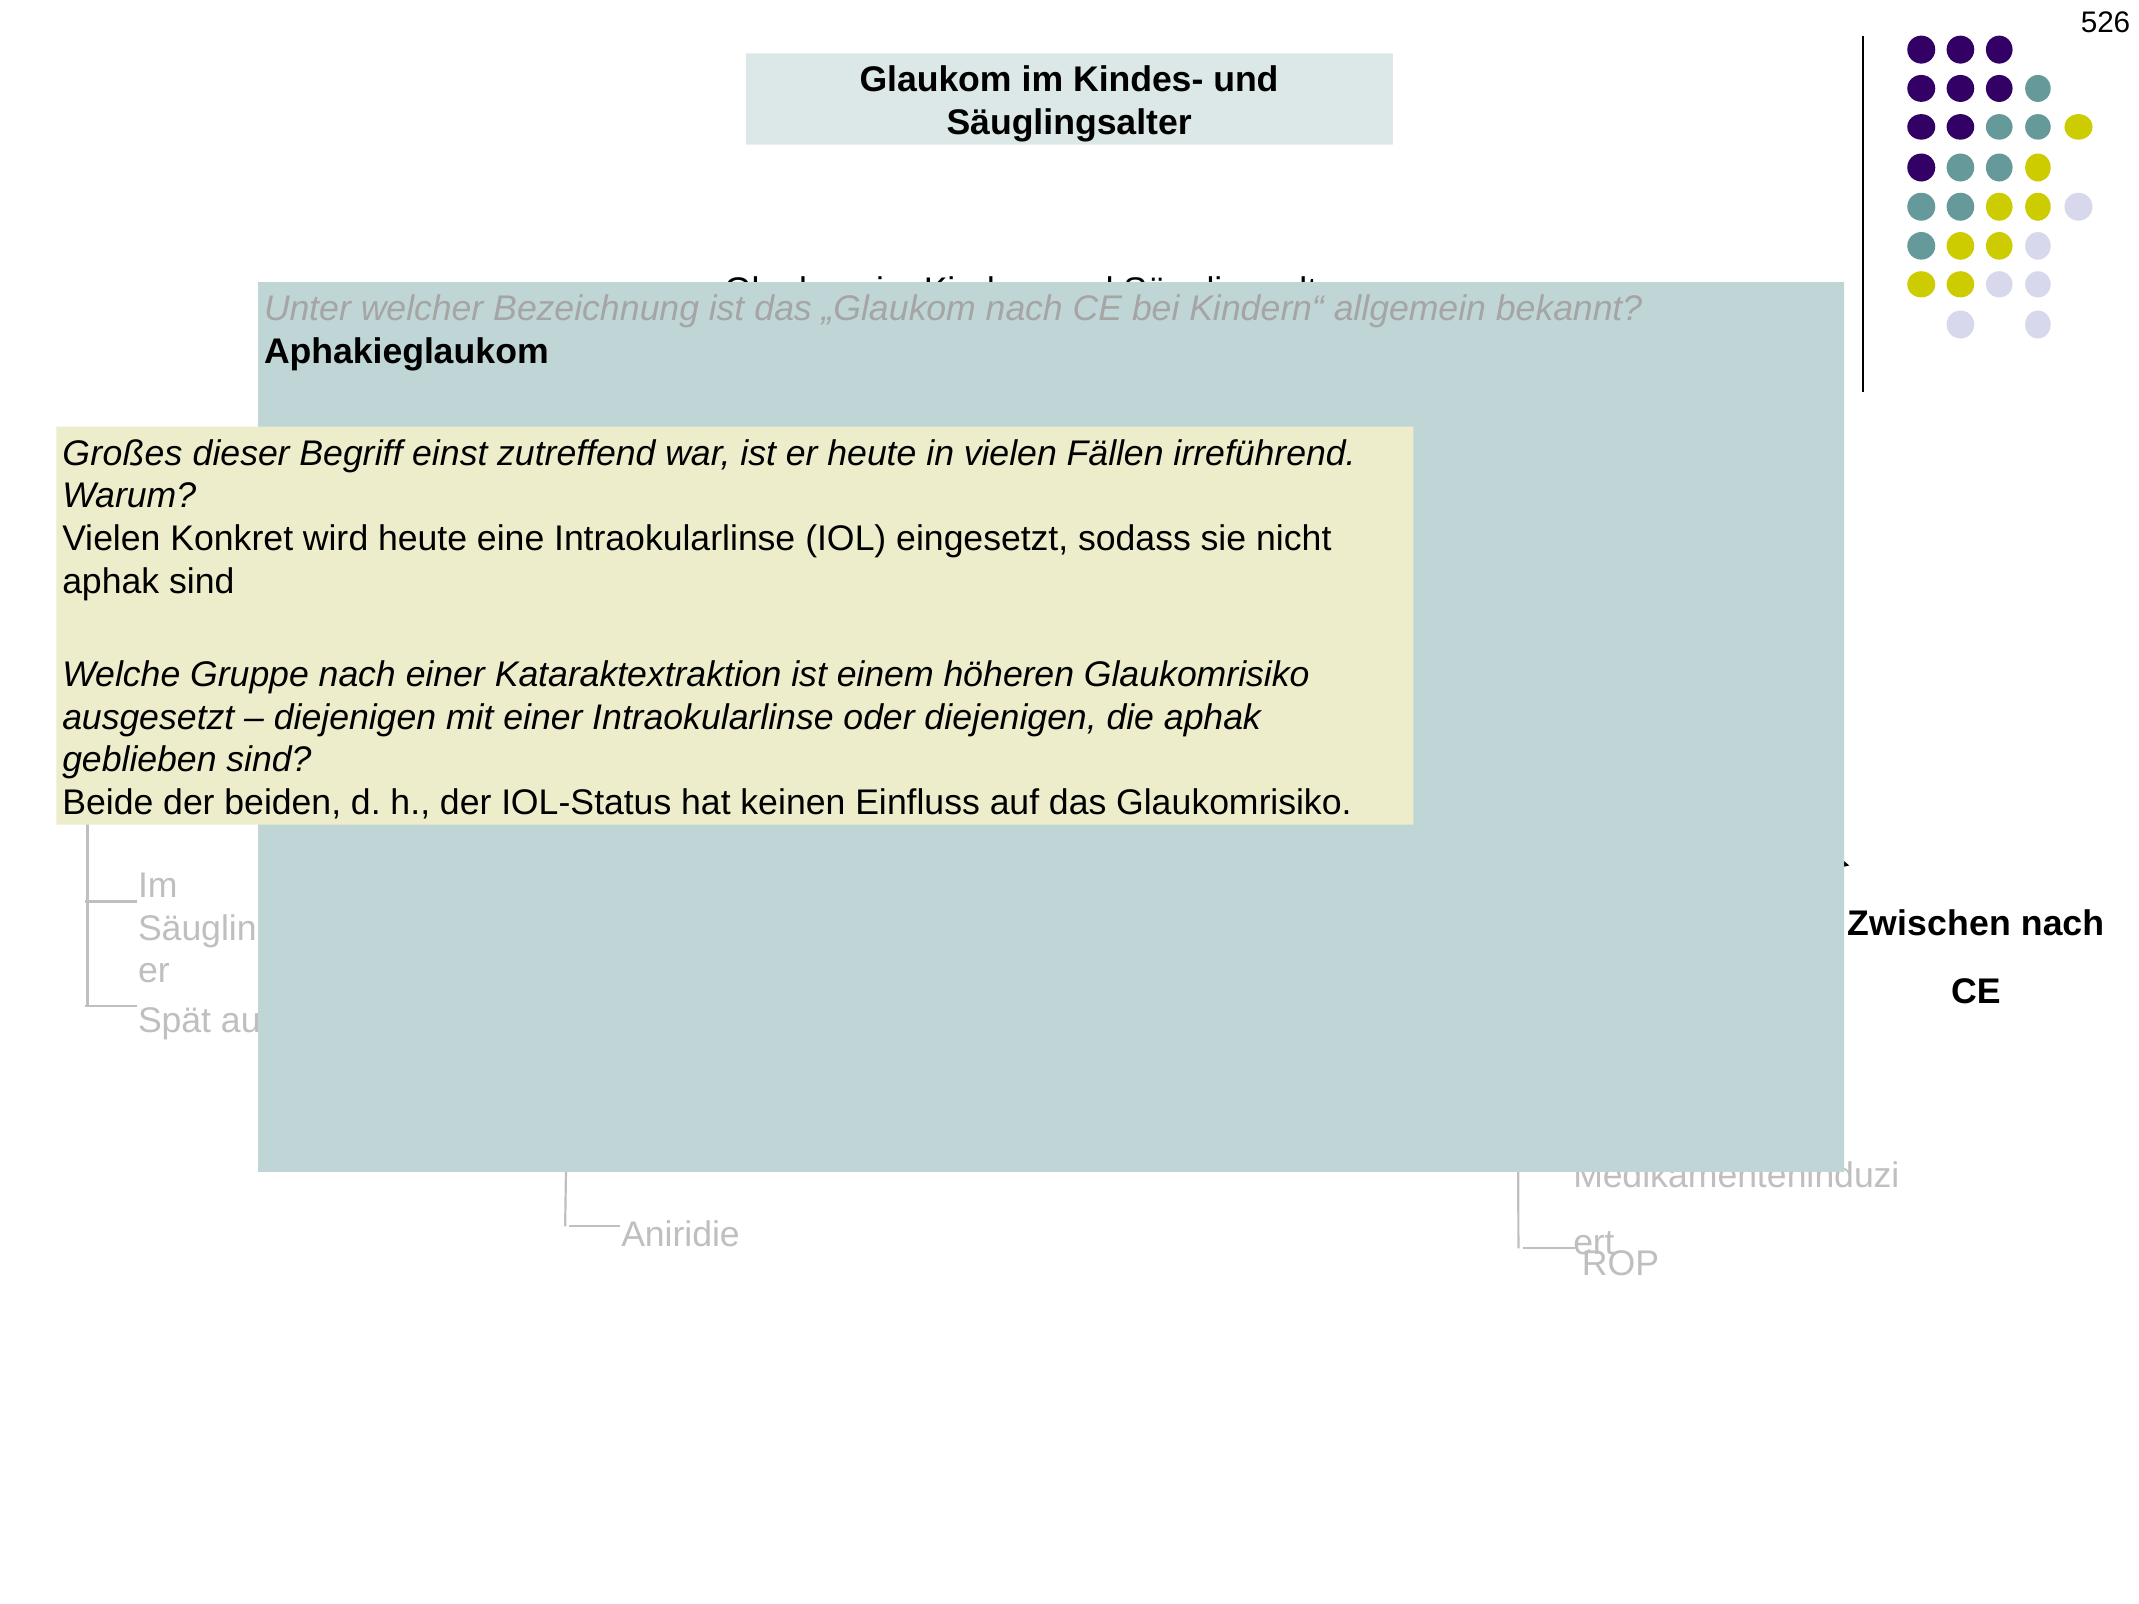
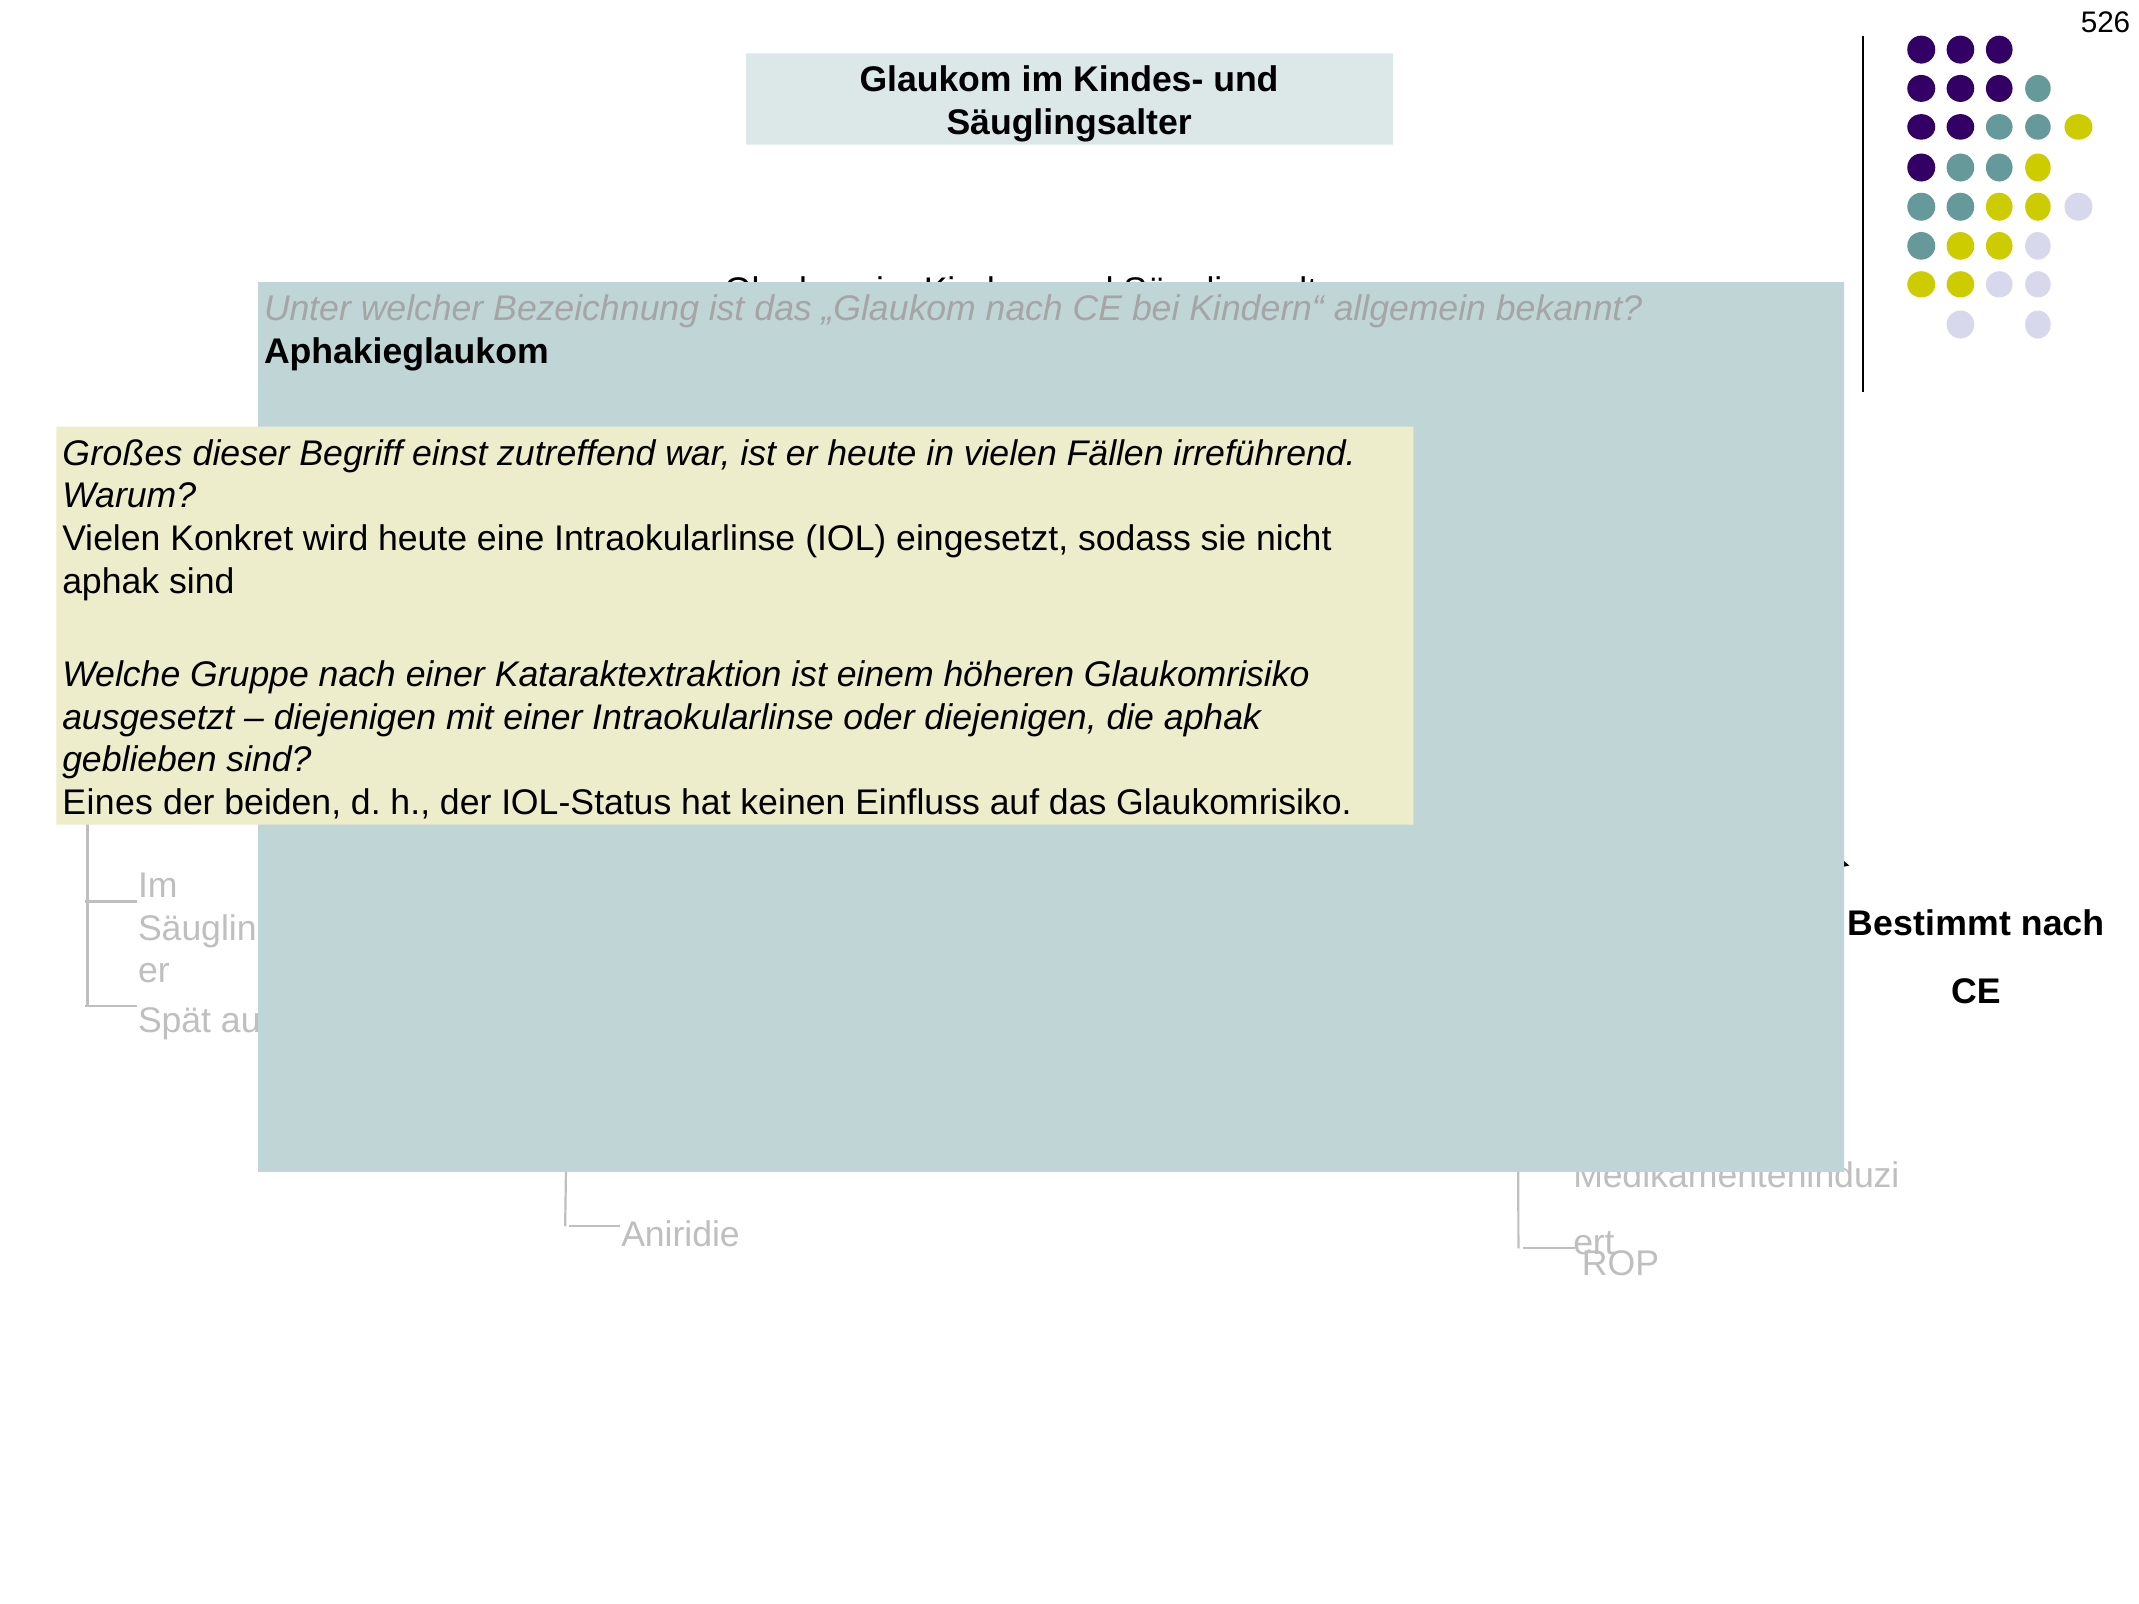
Beide: Beide -> Eines
Zwischen: Zwischen -> Bestimmt
